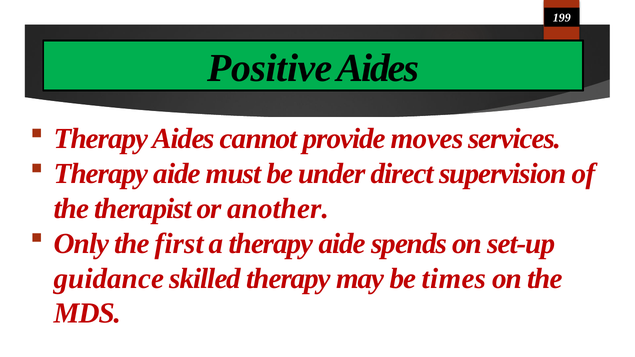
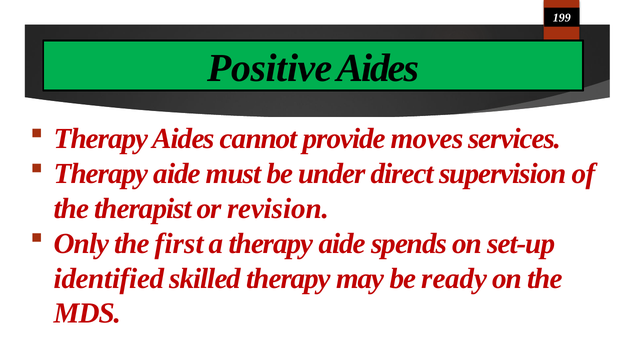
another: another -> revision
guidance: guidance -> identified
times: times -> ready
